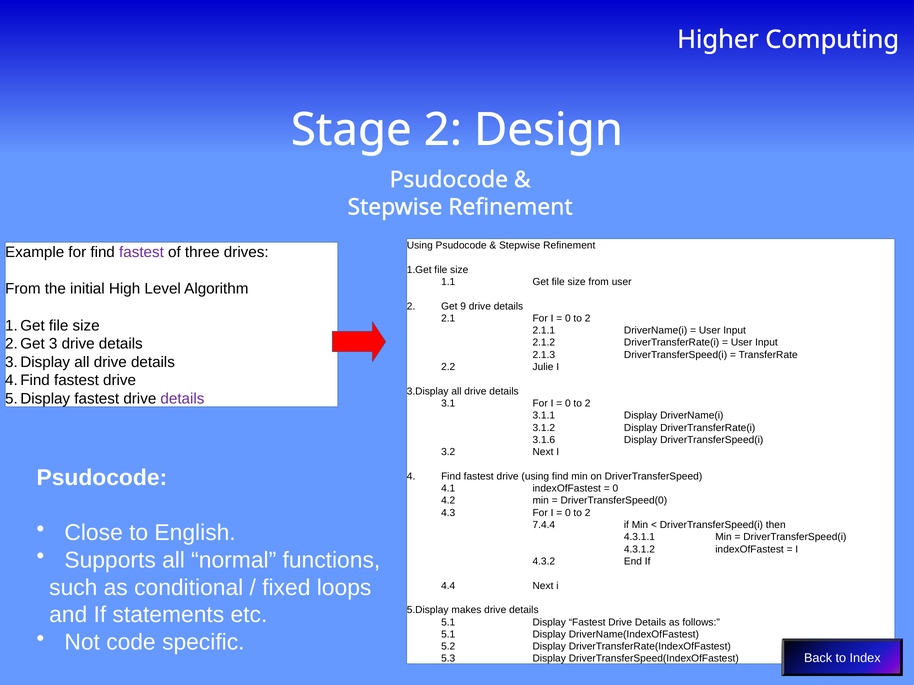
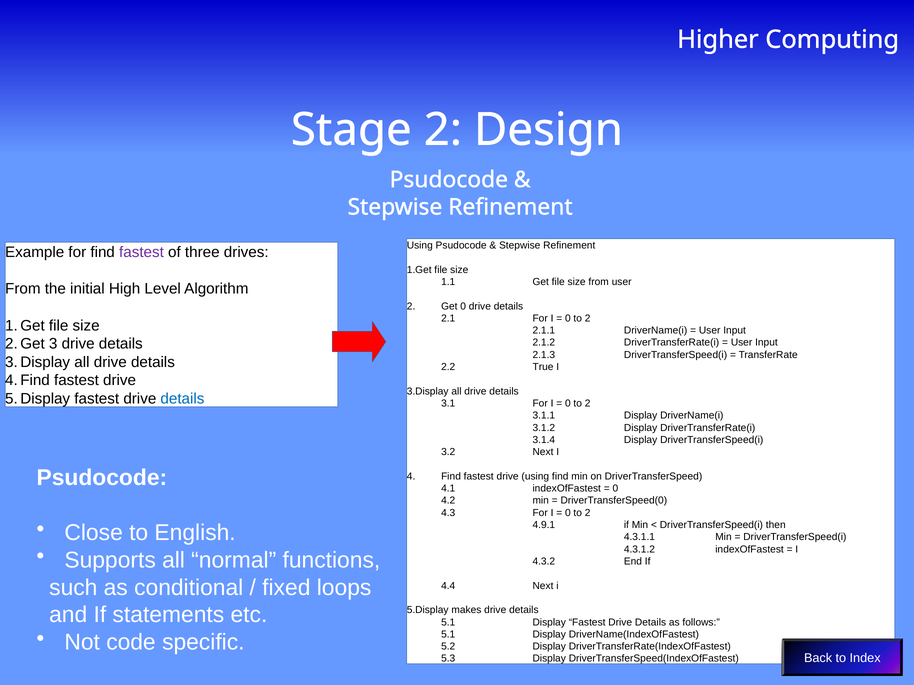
Get 9: 9 -> 0
Julie: Julie -> True
details at (182, 399) colour: purple -> blue
3.1.6: 3.1.6 -> 3.1.4
7.4.4: 7.4.4 -> 4.9.1
